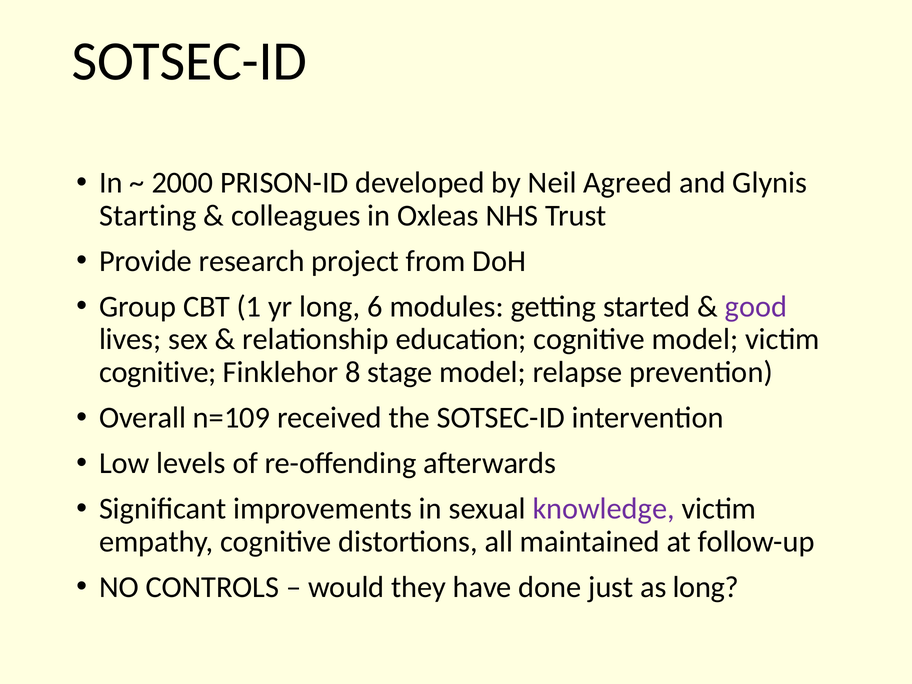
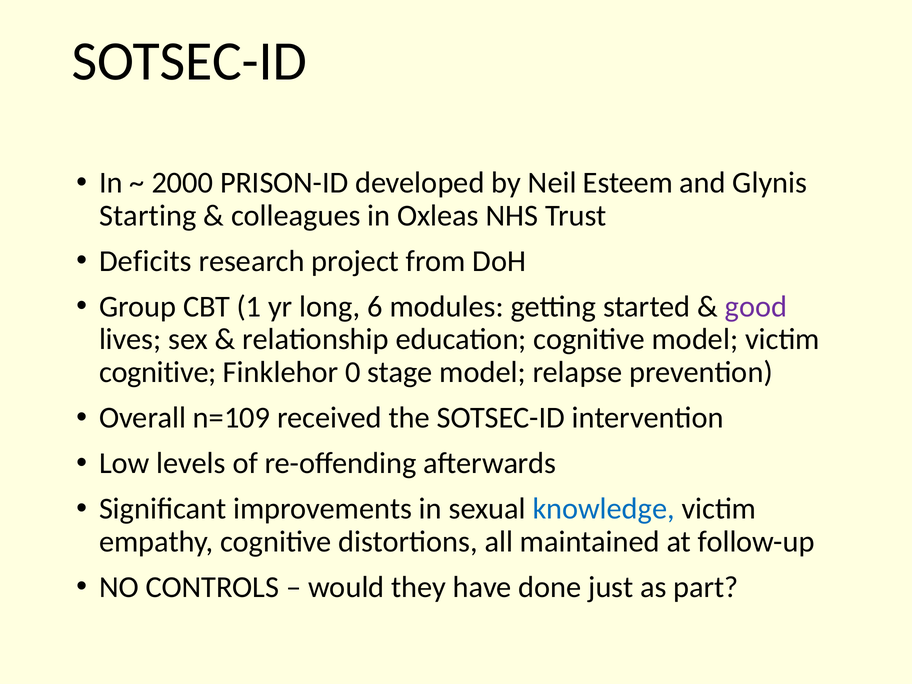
Agreed: Agreed -> Esteem
Provide: Provide -> Deficits
8: 8 -> 0
knowledge colour: purple -> blue
as long: long -> part
